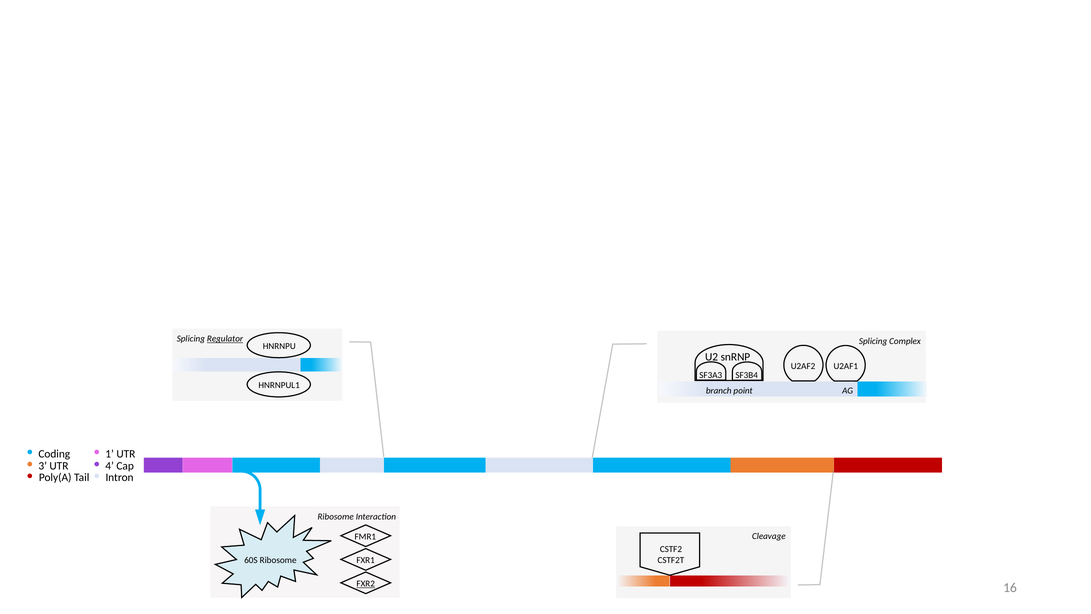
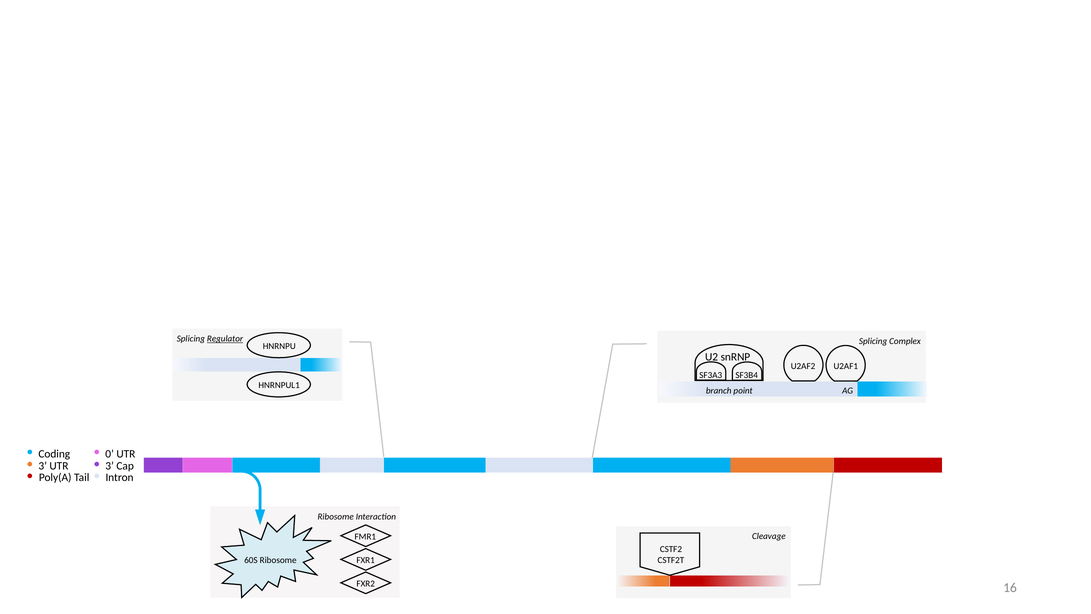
1: 1 -> 0
4 at (110, 466): 4 -> 3
FXR2 underline: present -> none
